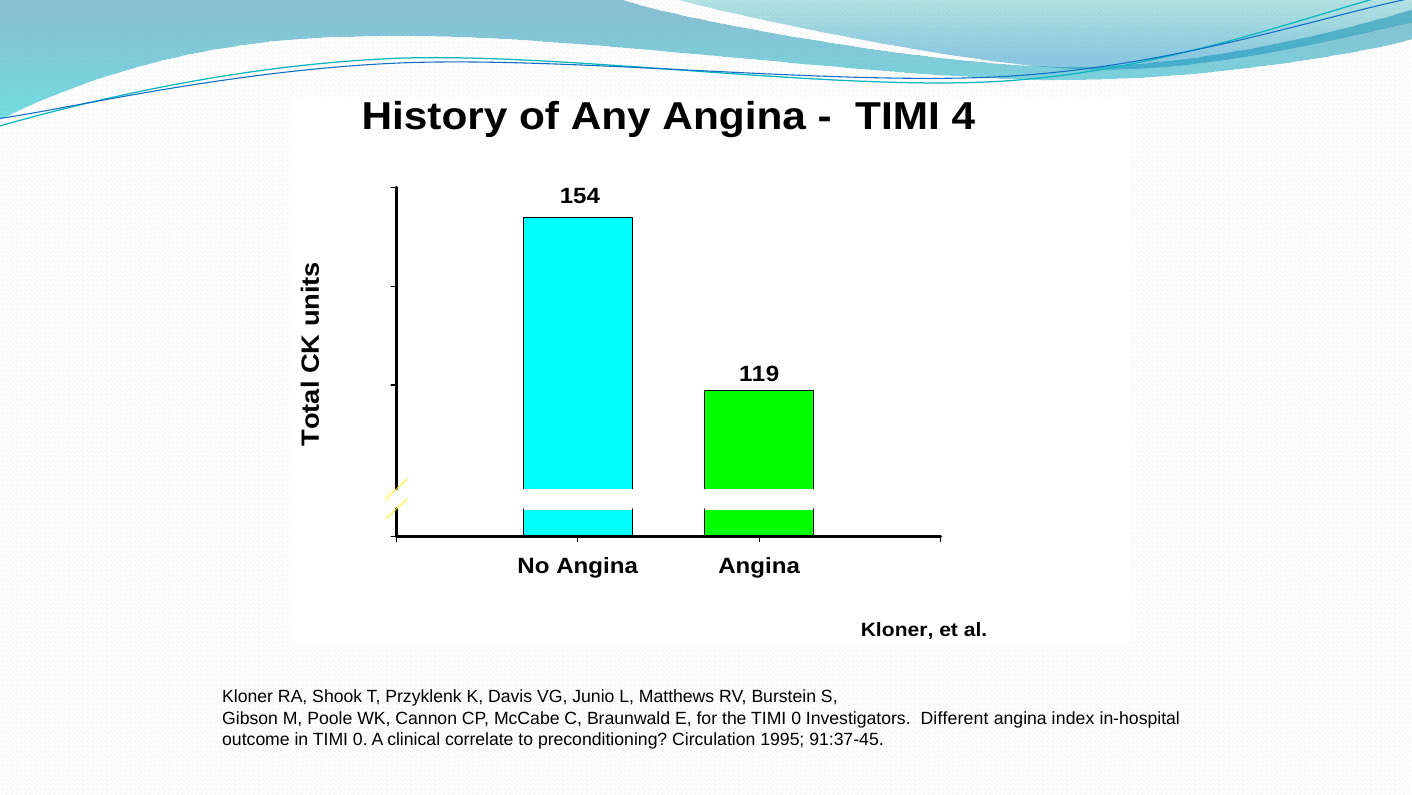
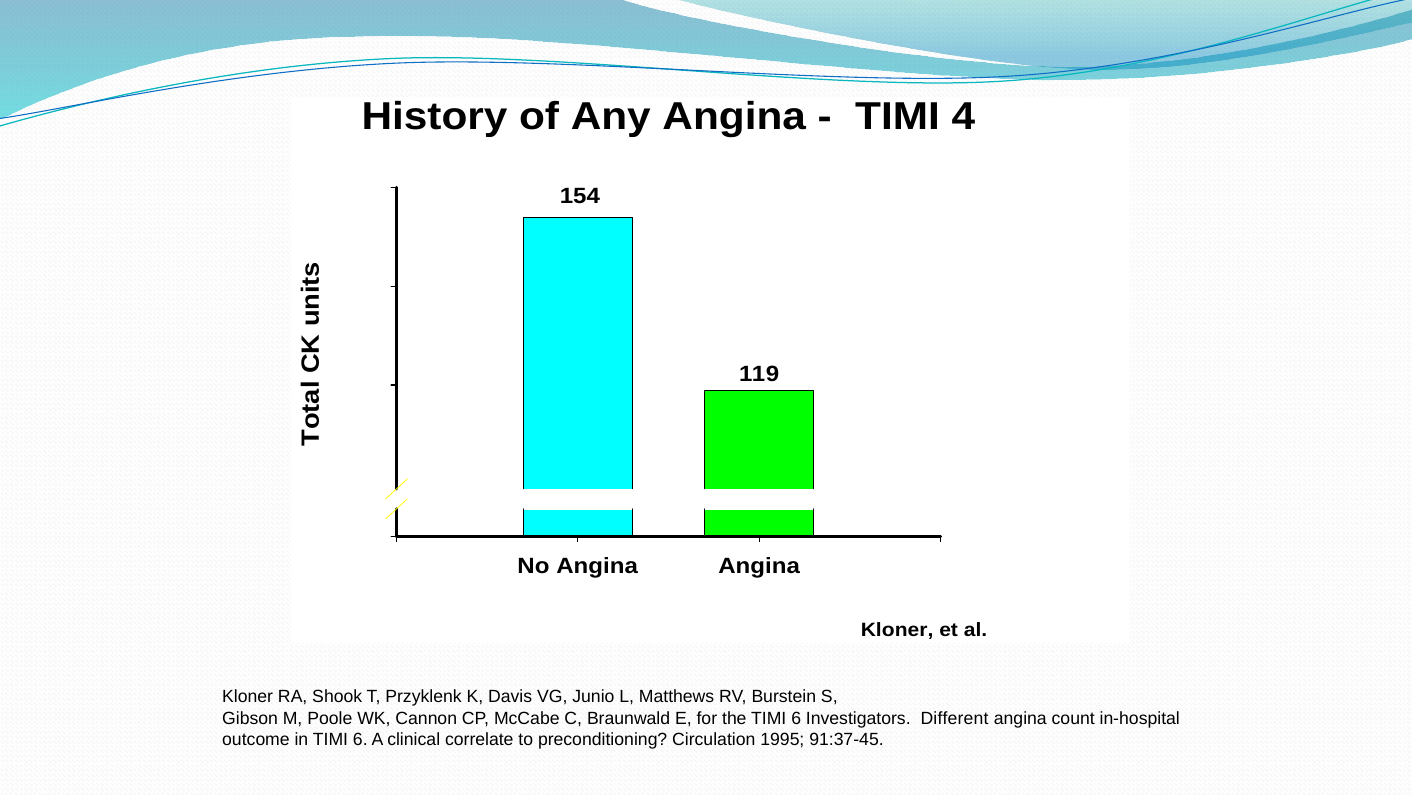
the TIMI 0: 0 -> 6
index: index -> count
in TIMI 0: 0 -> 6
